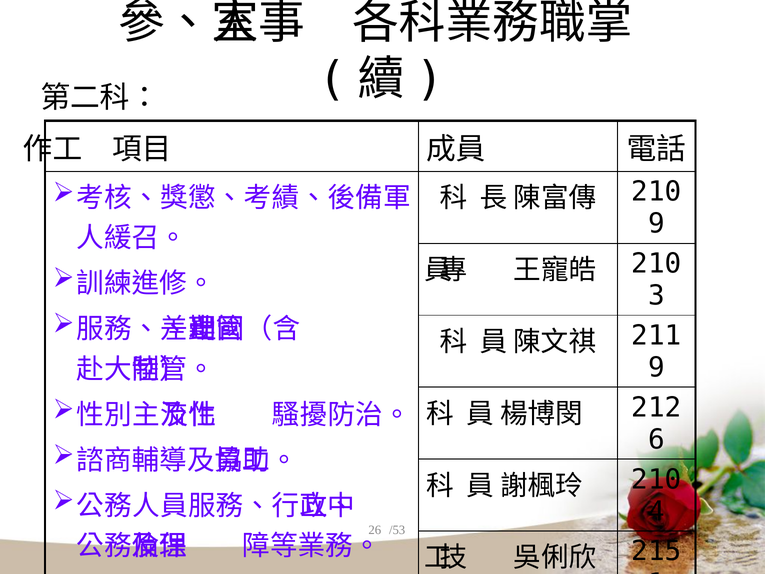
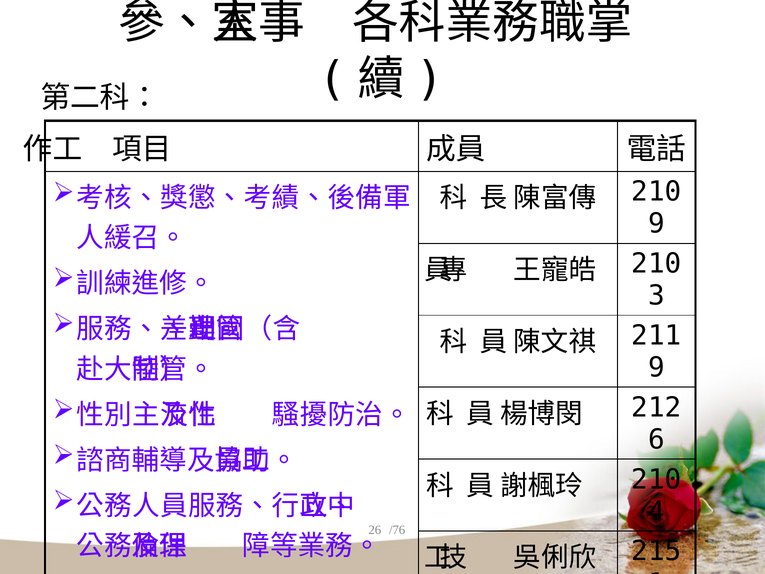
/53: /53 -> /76
